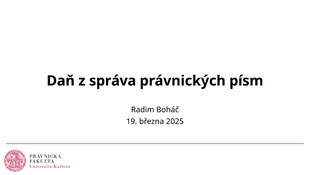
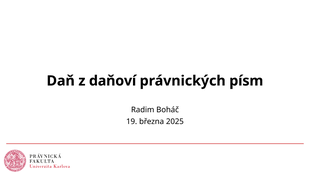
správa: správa -> daňoví
